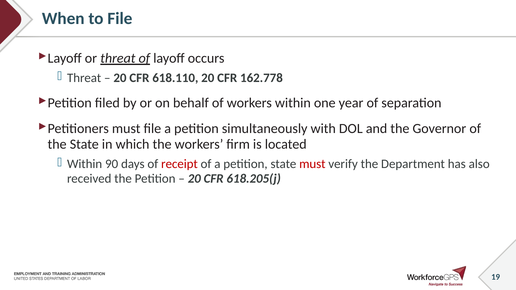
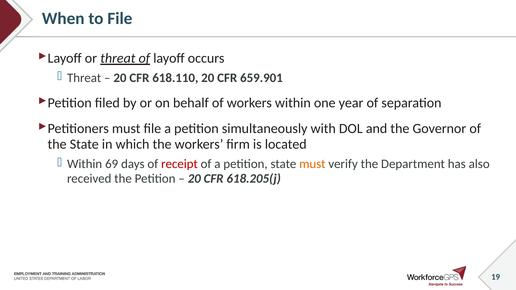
162.778: 162.778 -> 659.901
90: 90 -> 69
must at (312, 164) colour: red -> orange
